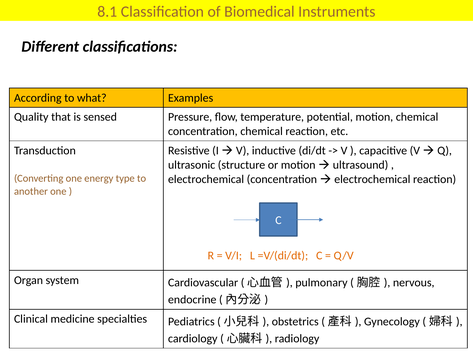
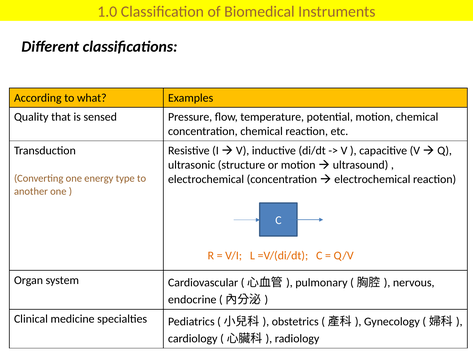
8.1: 8.1 -> 1.0
